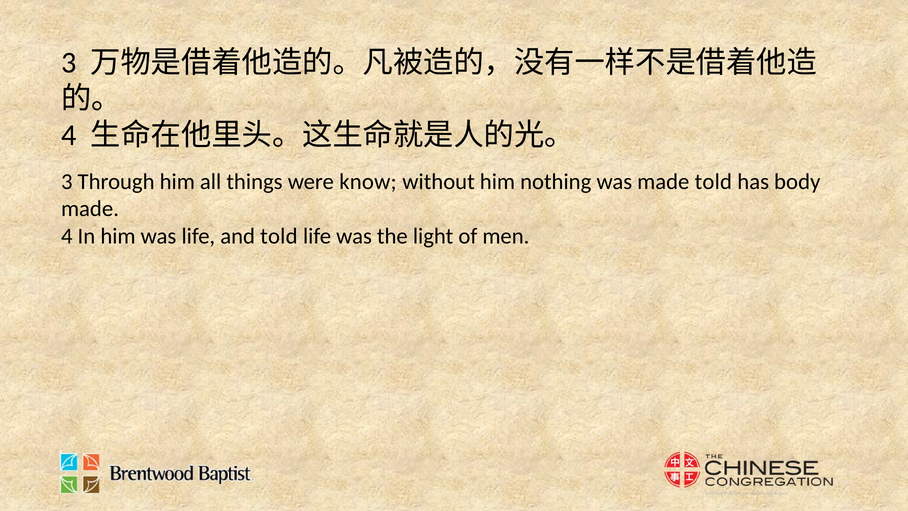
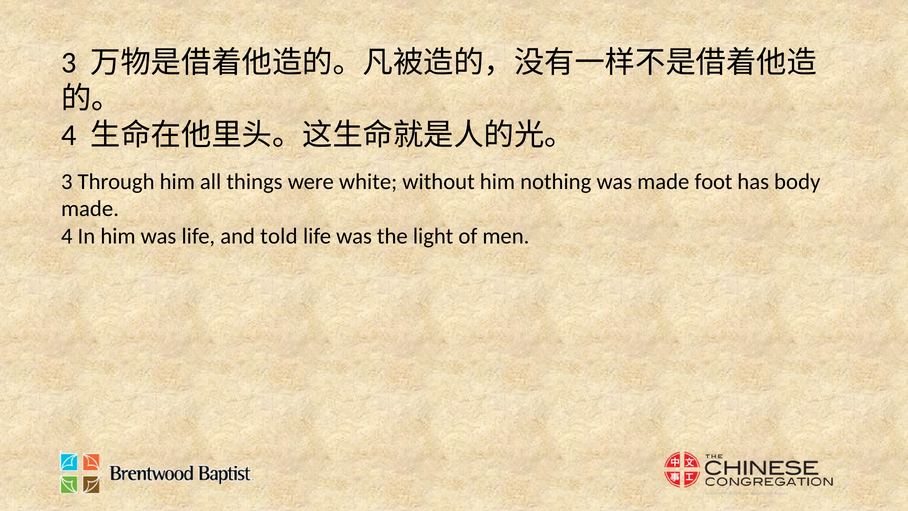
know: know -> white
made told: told -> foot
